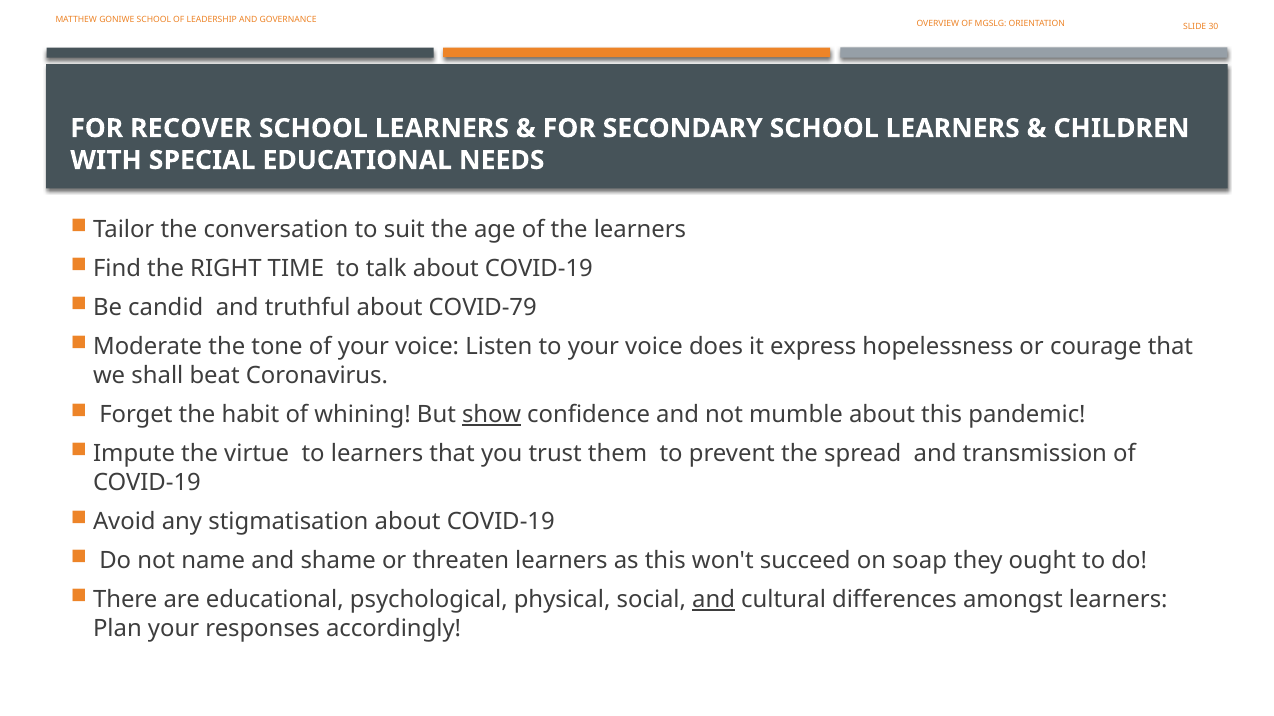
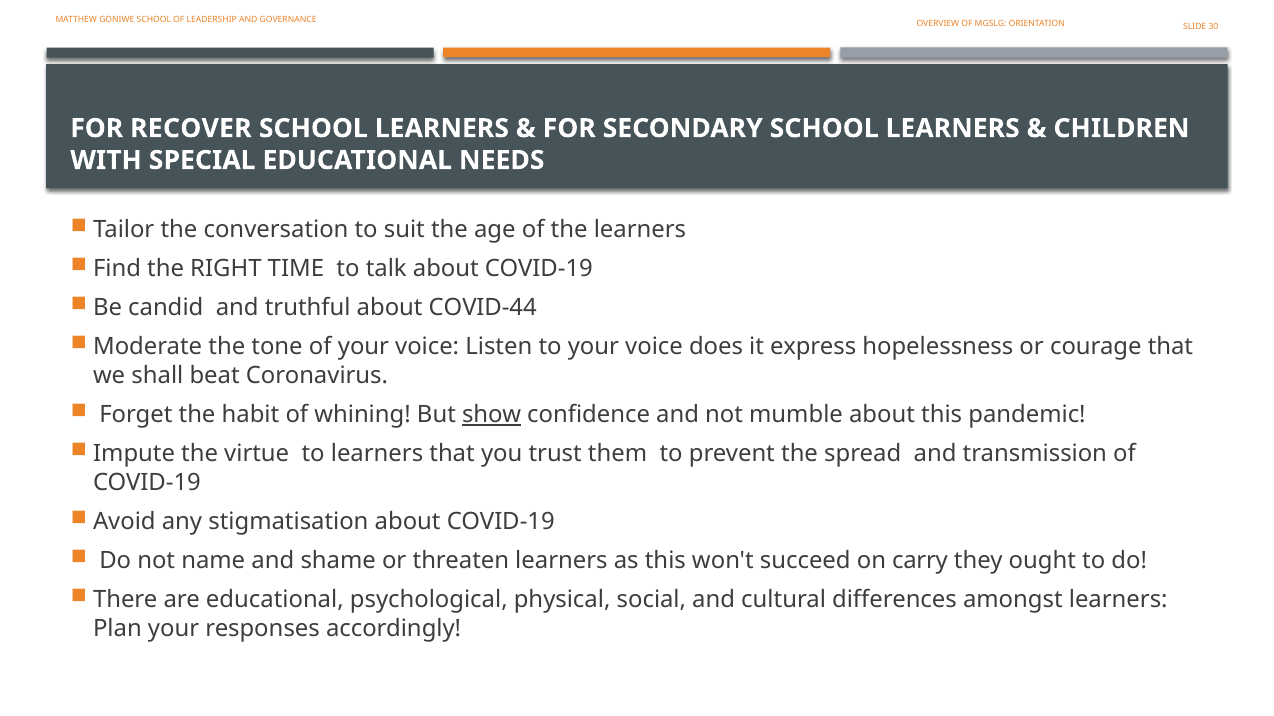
COVID-79: COVID-79 -> COVID-44
soap: soap -> carry
and at (714, 600) underline: present -> none
